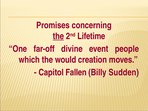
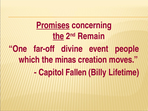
Promises underline: none -> present
Lifetime: Lifetime -> Remain
would: would -> minas
Sudden: Sudden -> Lifetime
